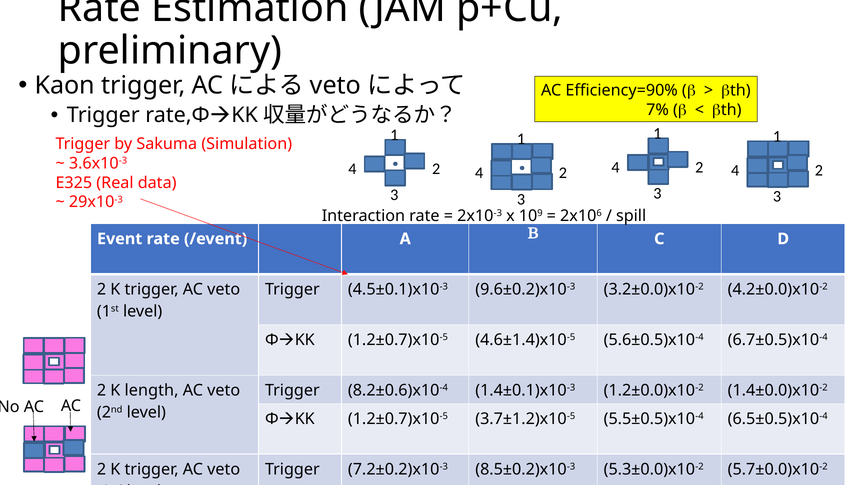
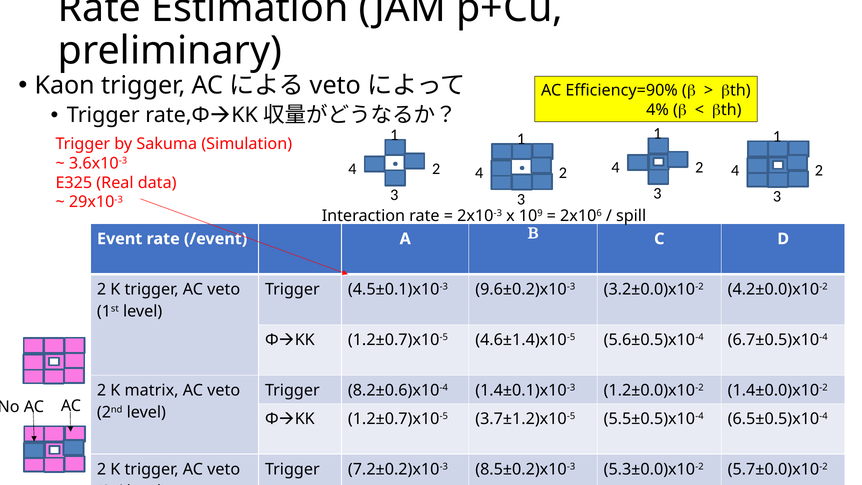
7%: 7% -> 4%
length: length -> matrix
